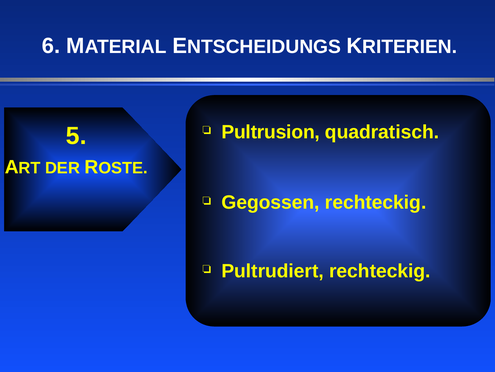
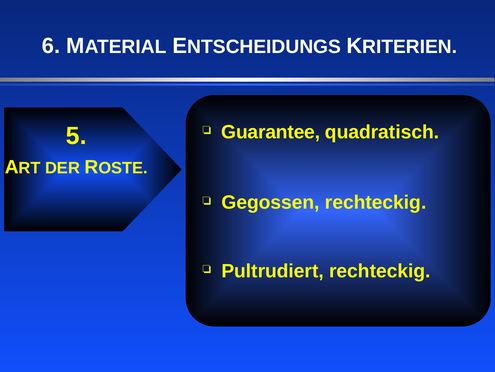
Pultrusion: Pultrusion -> Guarantee
